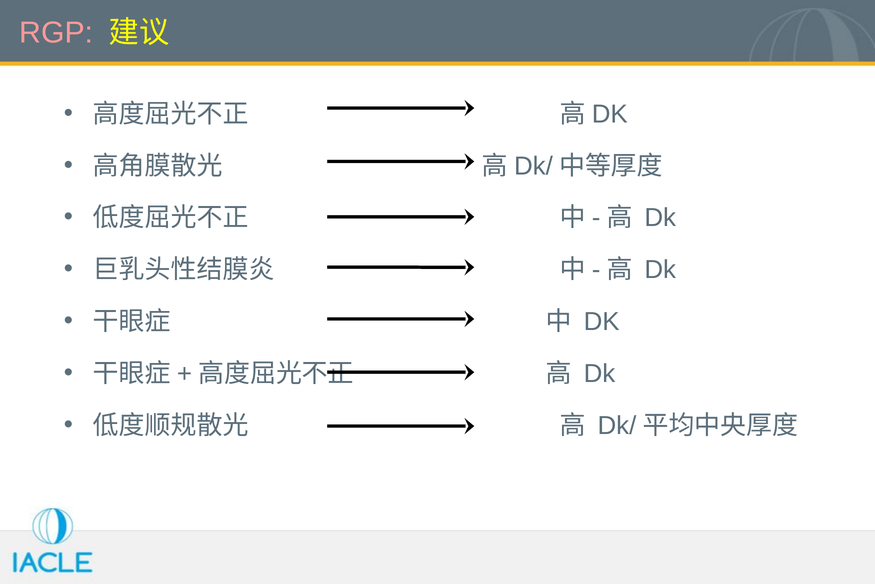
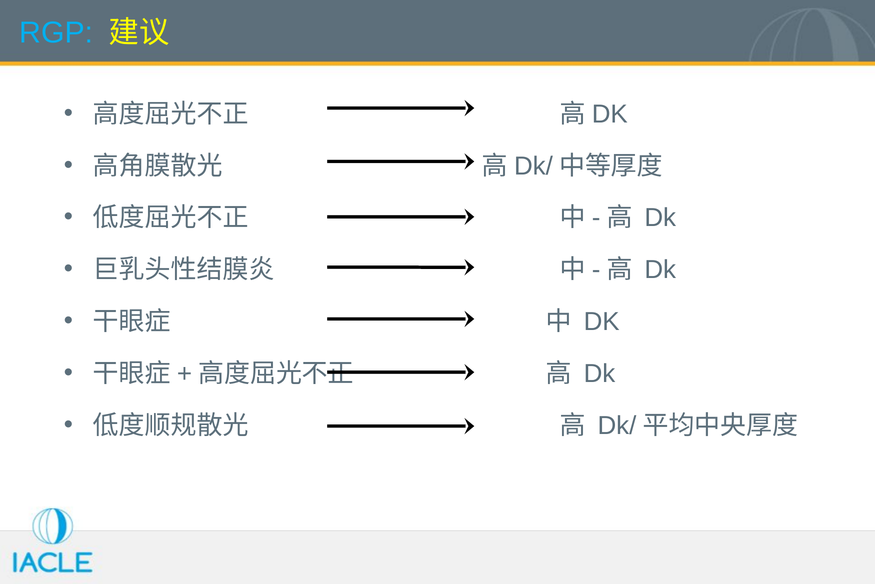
RGP colour: pink -> light blue
